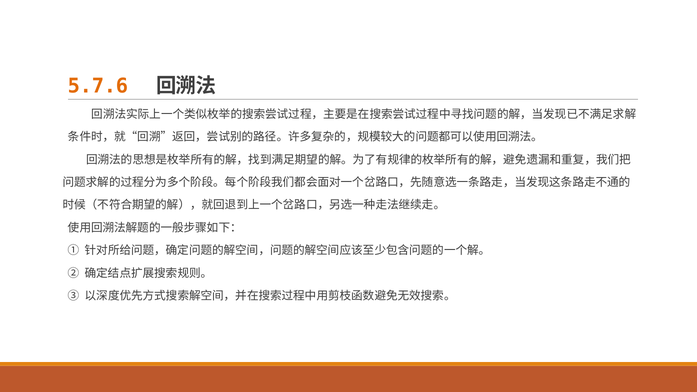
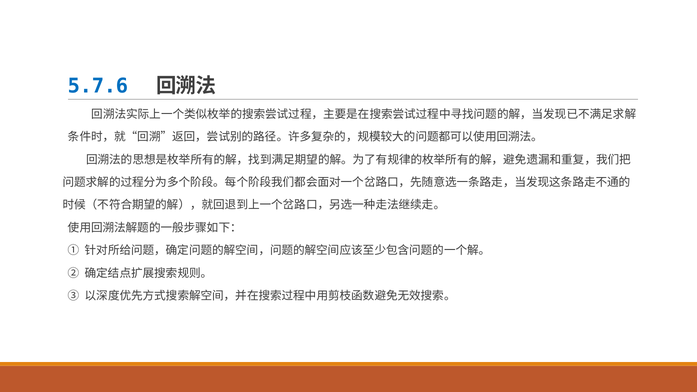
5.7.6 colour: orange -> blue
